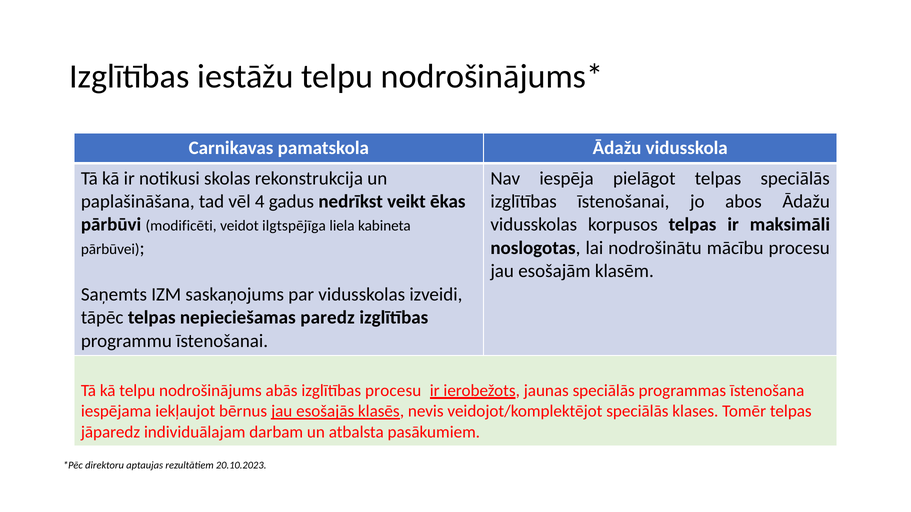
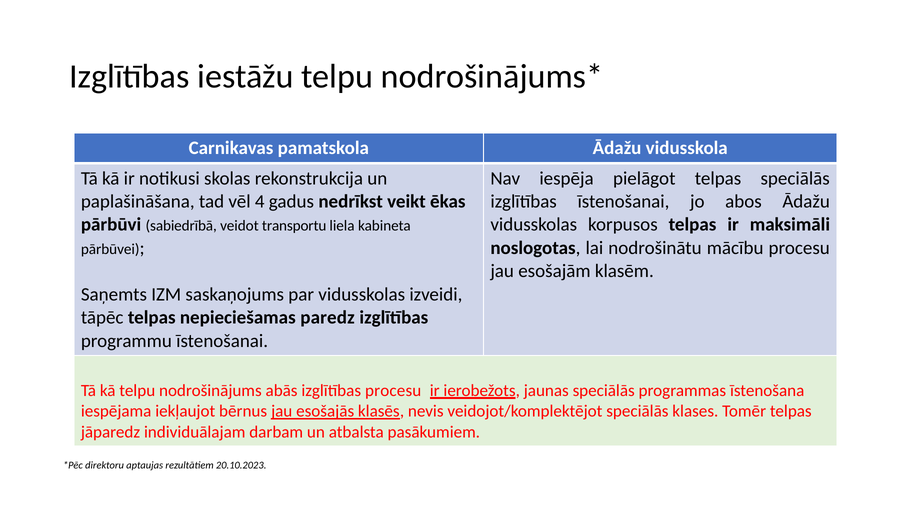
modificēti: modificēti -> sabiedrībā
ilgtspējīga: ilgtspējīga -> transportu
